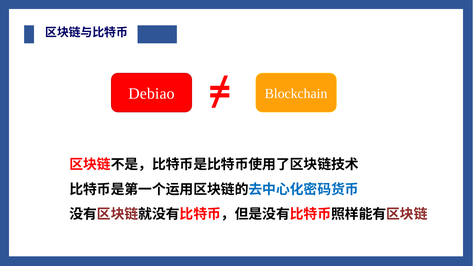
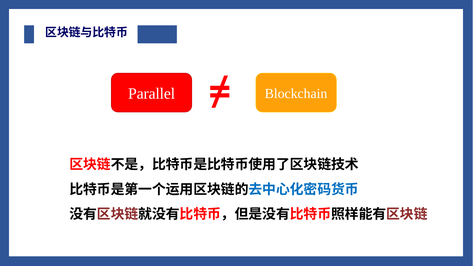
Debiao: Debiao -> Parallel
